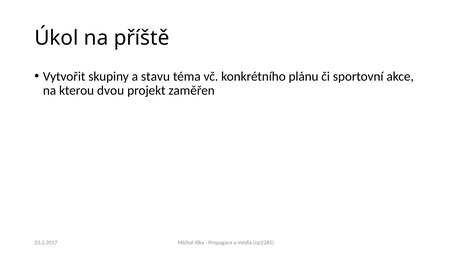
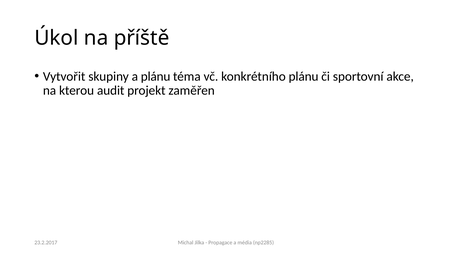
a stavu: stavu -> plánu
dvou: dvou -> audit
